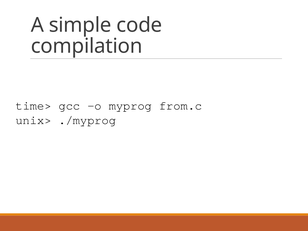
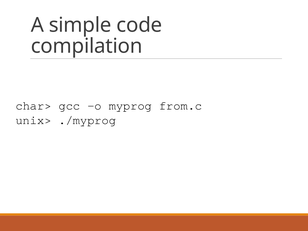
time>: time> -> char>
